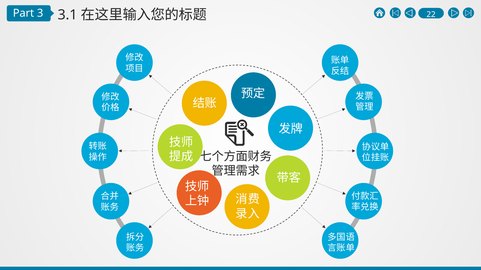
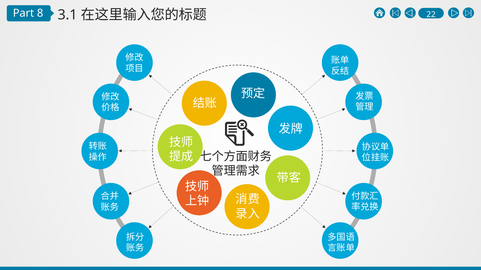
3: 3 -> 8
